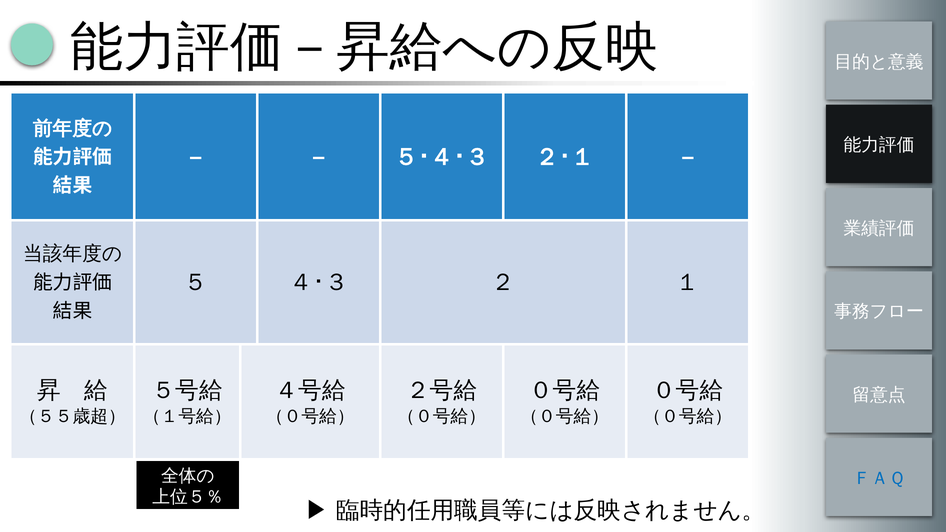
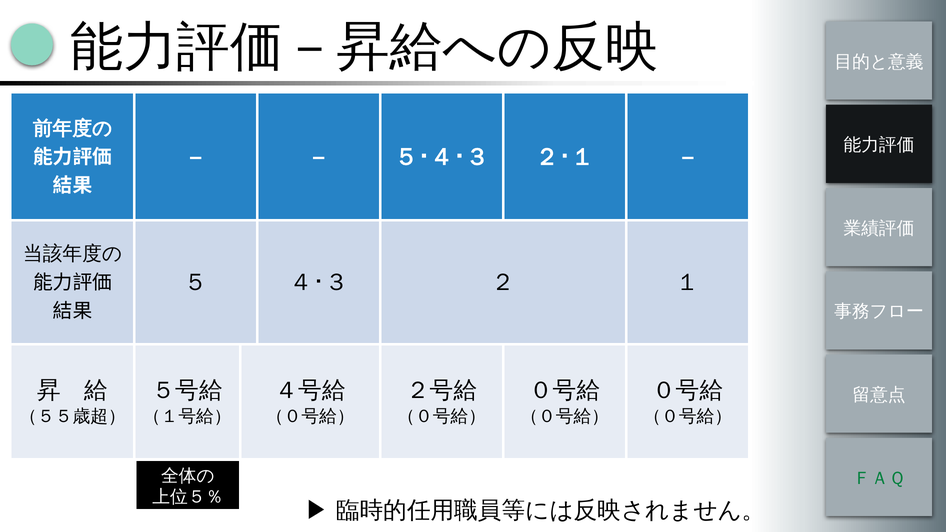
ＦＡＱ colour: blue -> green
